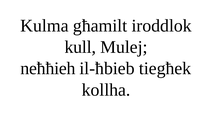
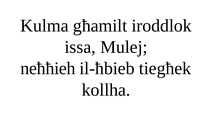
kull: kull -> issa
